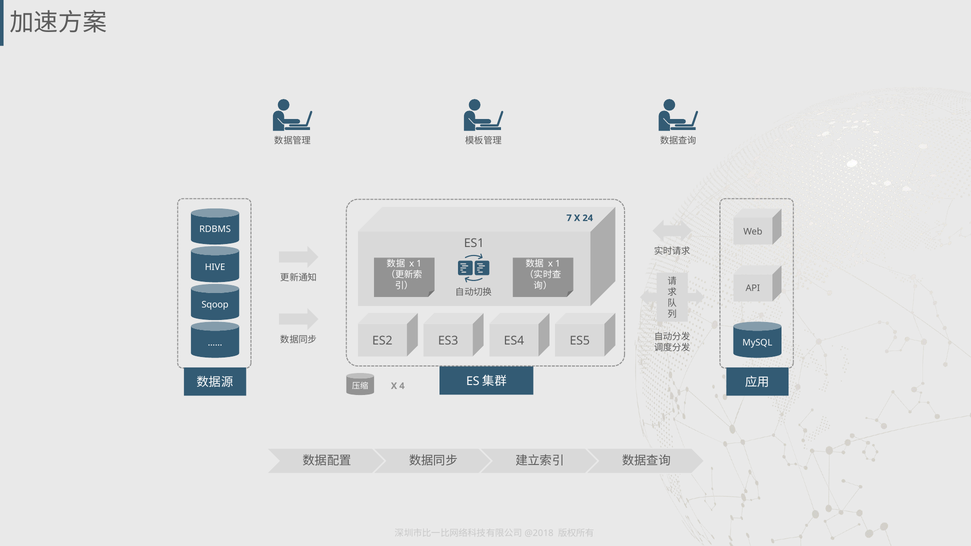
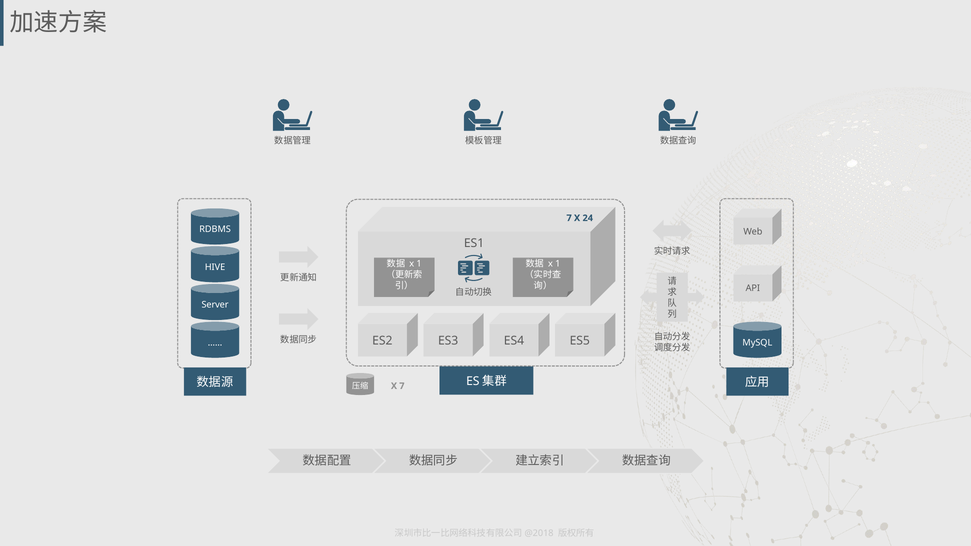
Sqoop: Sqoop -> Server
X 4: 4 -> 7
